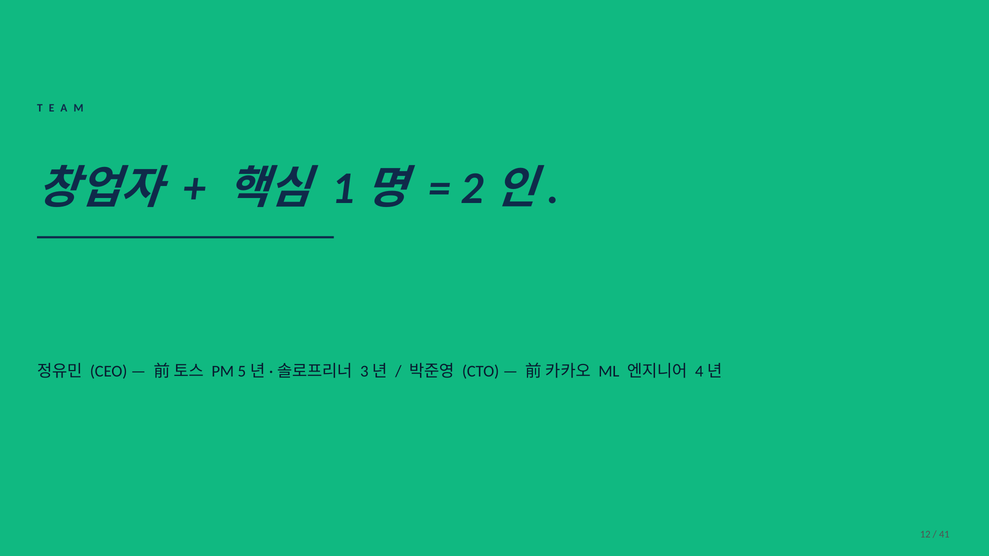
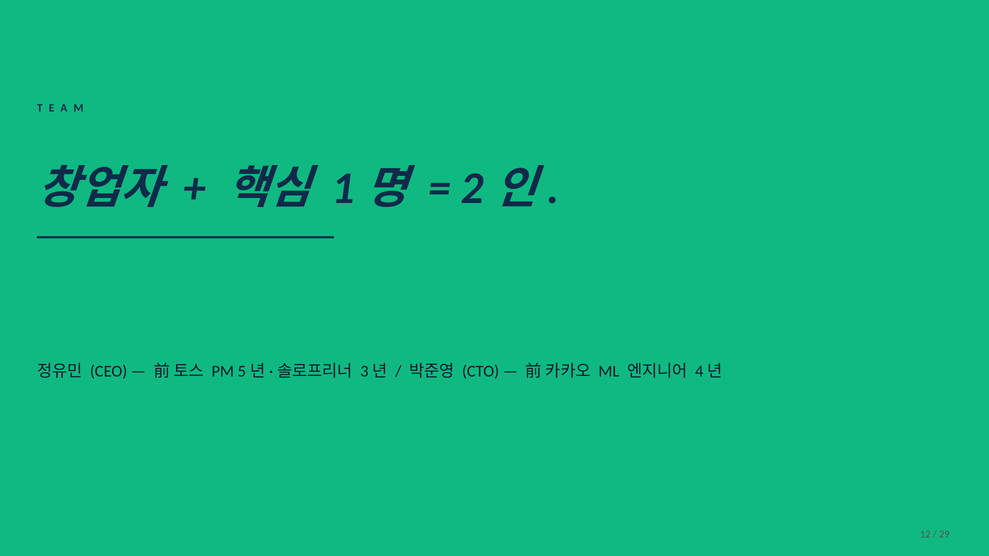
41: 41 -> 29
